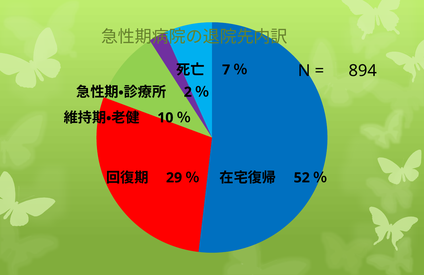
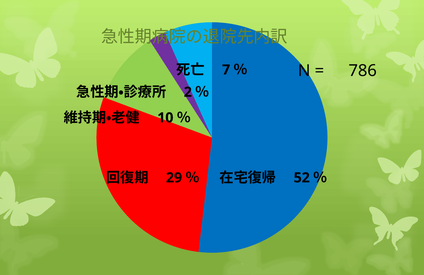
894: 894 -> 786
